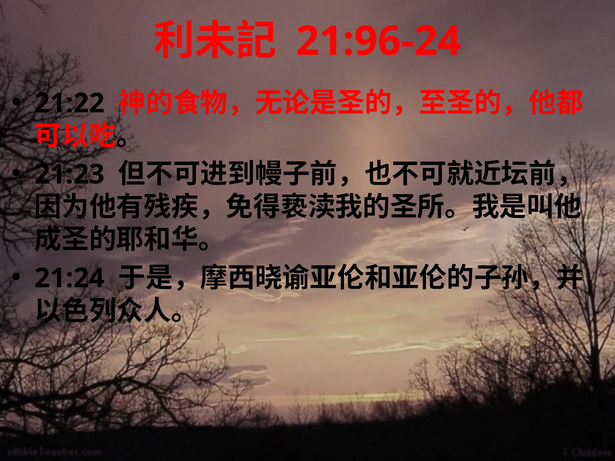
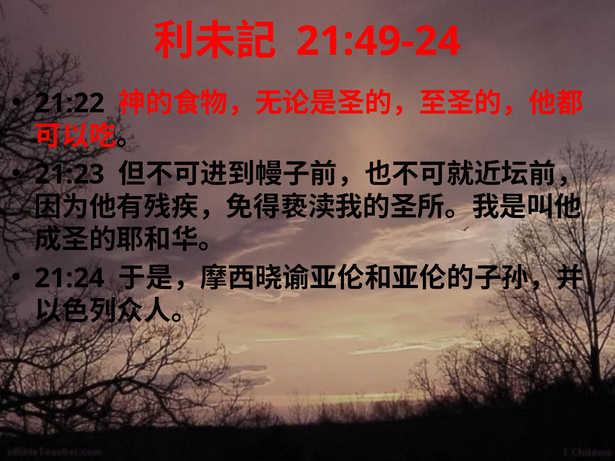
21:96-24: 21:96-24 -> 21:49-24
